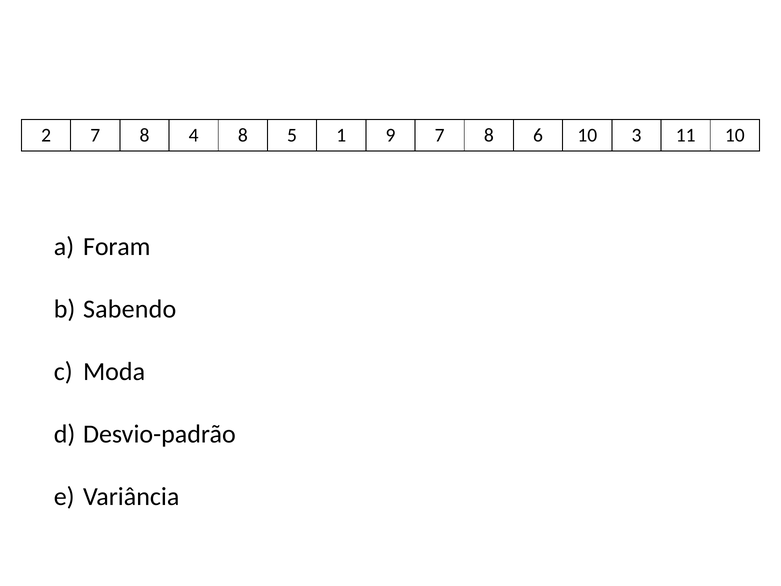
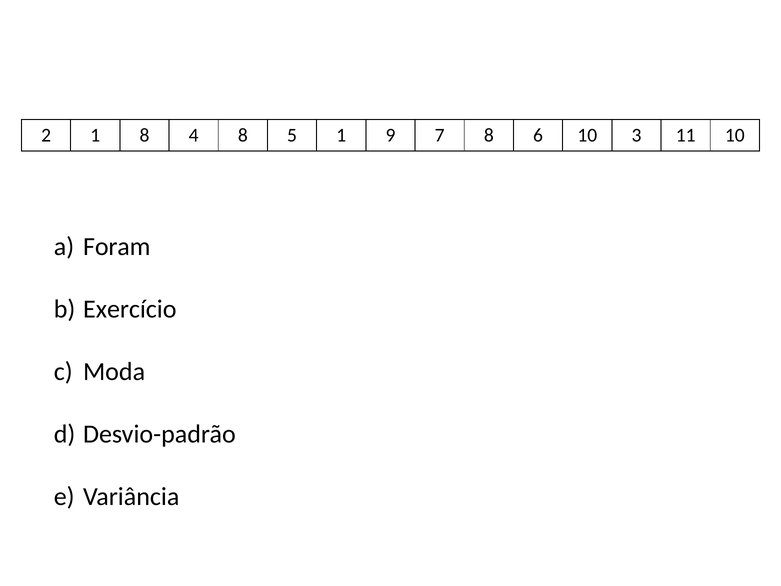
2 7: 7 -> 1
Sabendo: Sabendo -> Exercício
